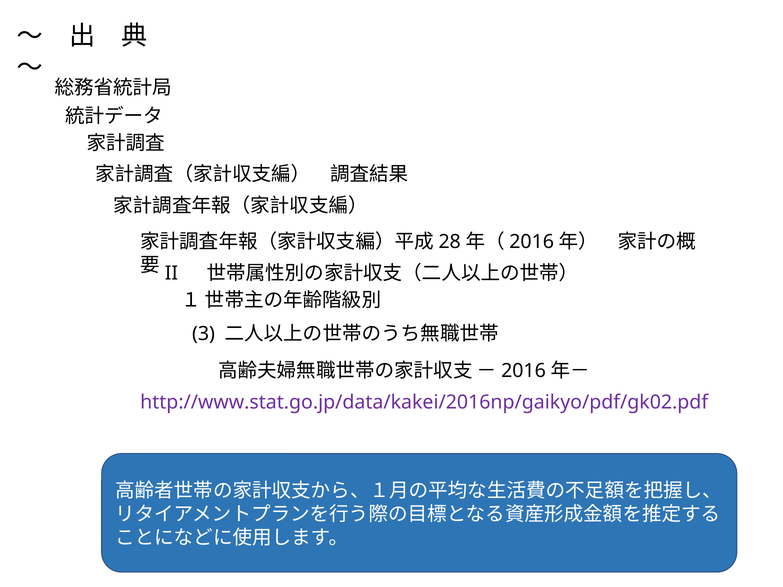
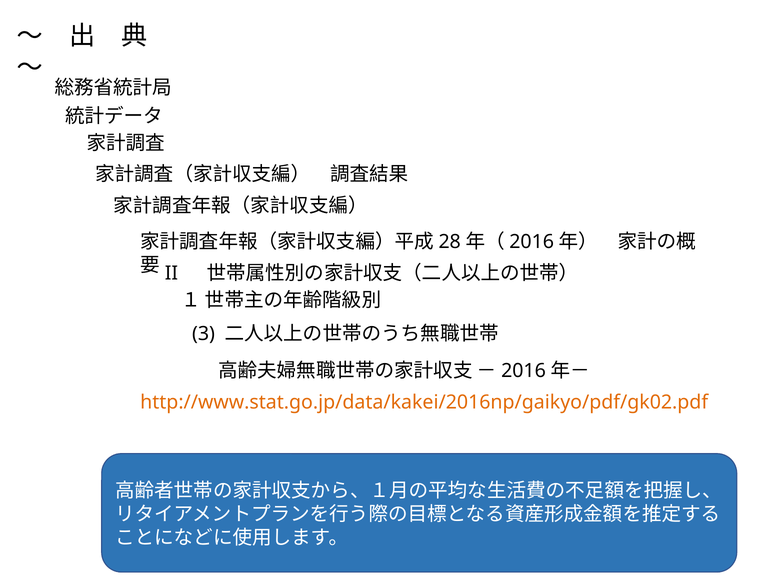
http://www.stat.go.jp/data/kakei/2016np/gaikyo/pdf/gk02.pdf colour: purple -> orange
